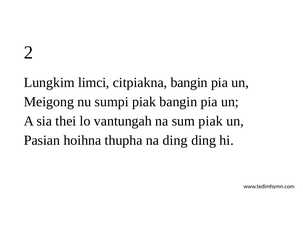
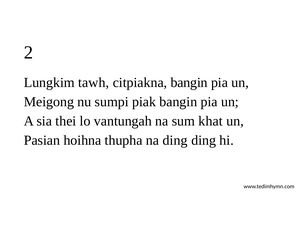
limci: limci -> tawh
sum piak: piak -> khat
